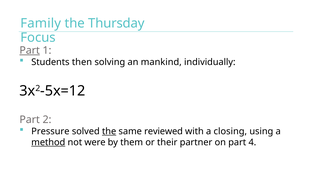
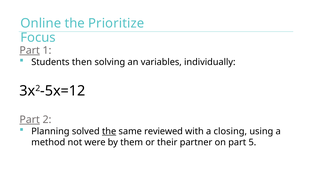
Family: Family -> Online
Thursday: Thursday -> Prioritize
mankind: mankind -> variables
Part at (30, 120) underline: none -> present
Pressure: Pressure -> Planning
method underline: present -> none
4: 4 -> 5
